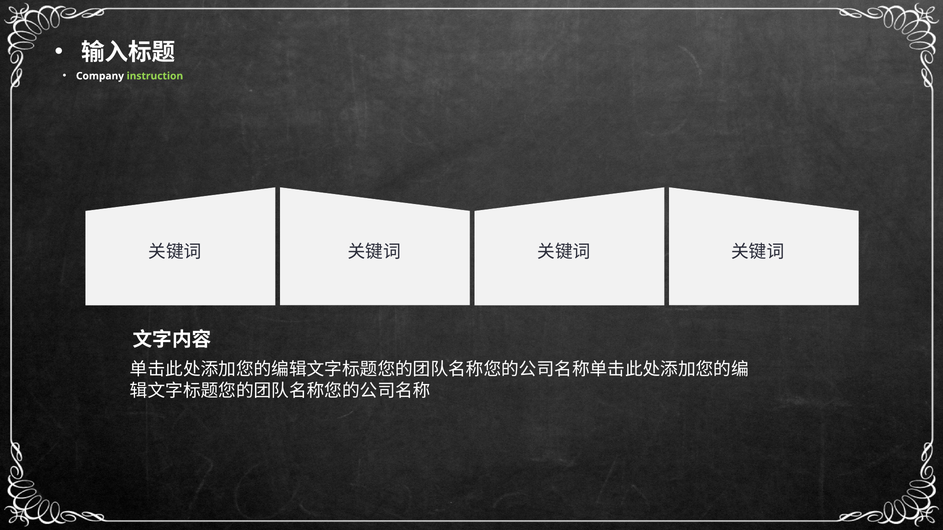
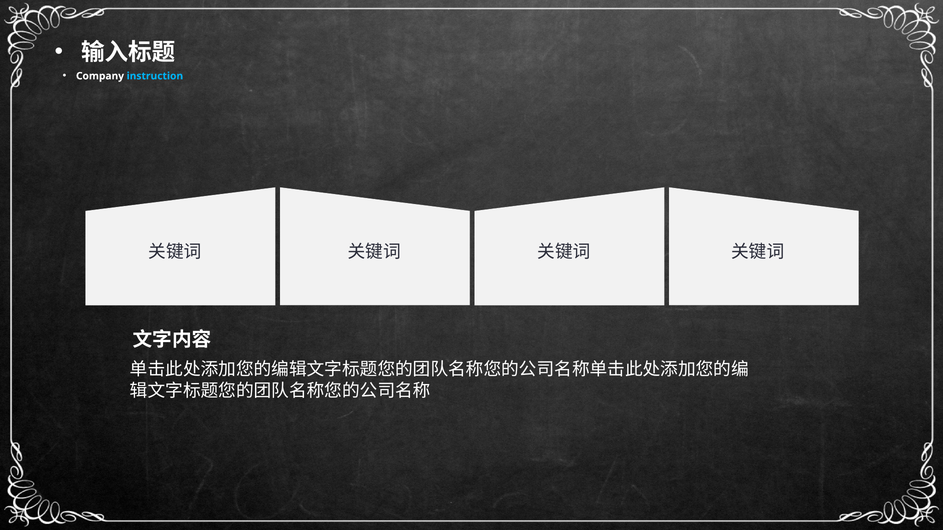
instruction colour: light green -> light blue
